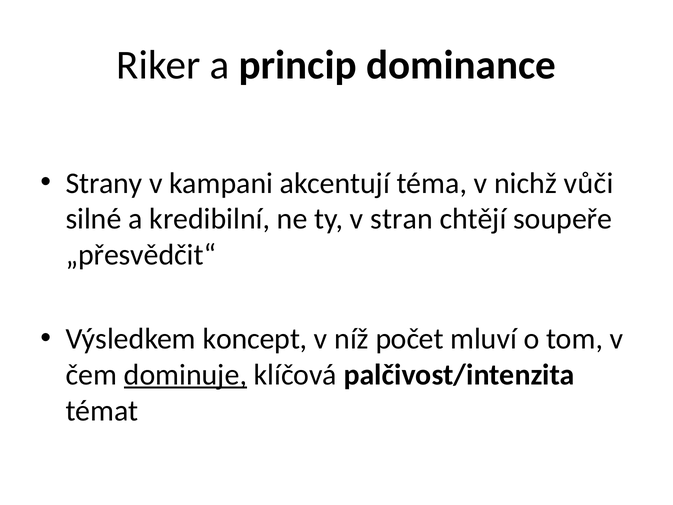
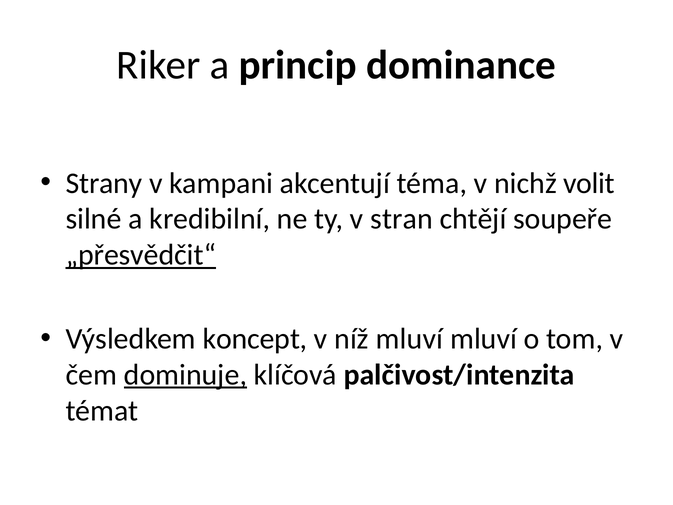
vůči: vůči -> volit
„přesvědčit“ underline: none -> present
níž počet: počet -> mluví
